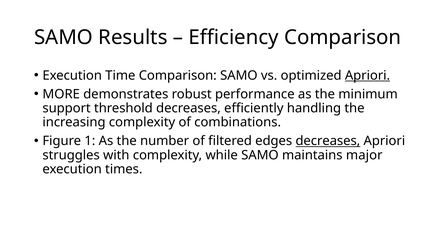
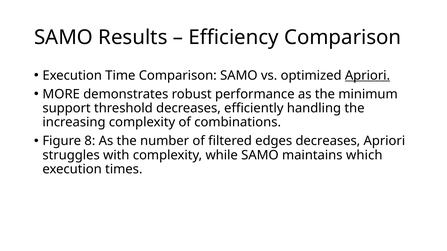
1: 1 -> 8
decreases at (328, 141) underline: present -> none
major: major -> which
